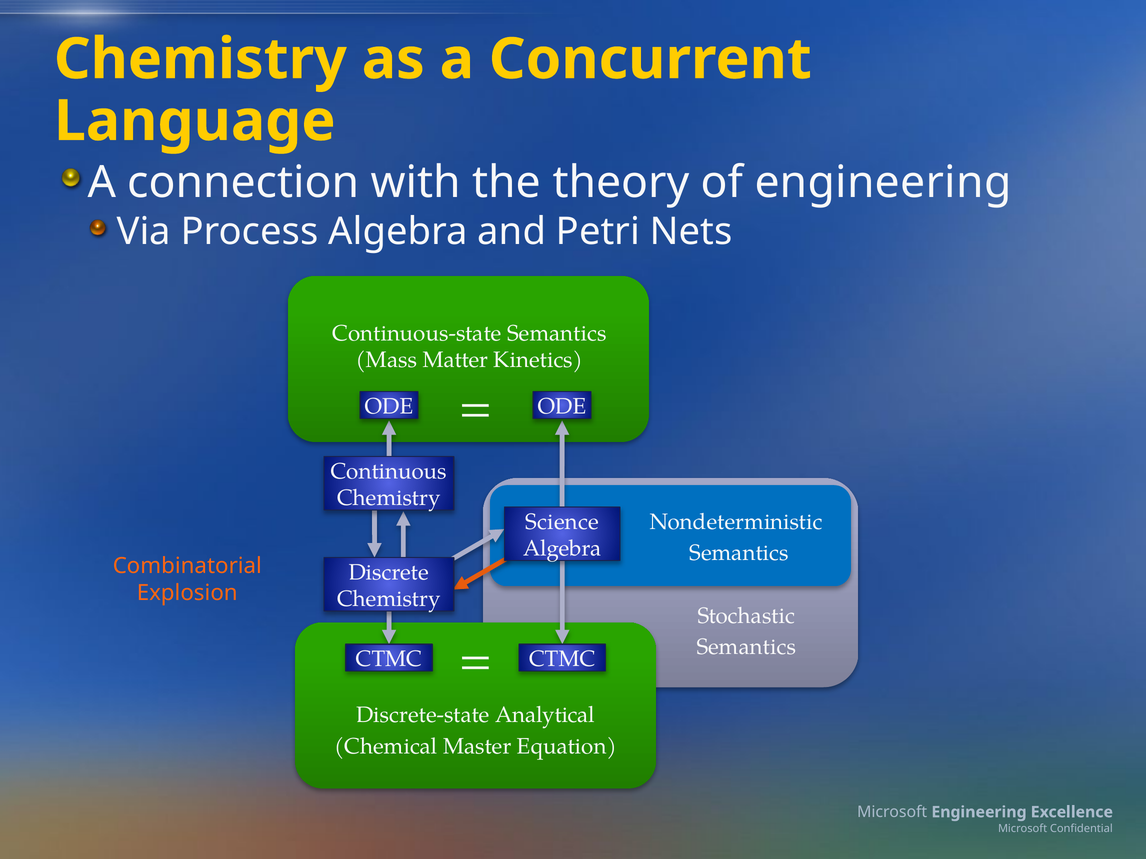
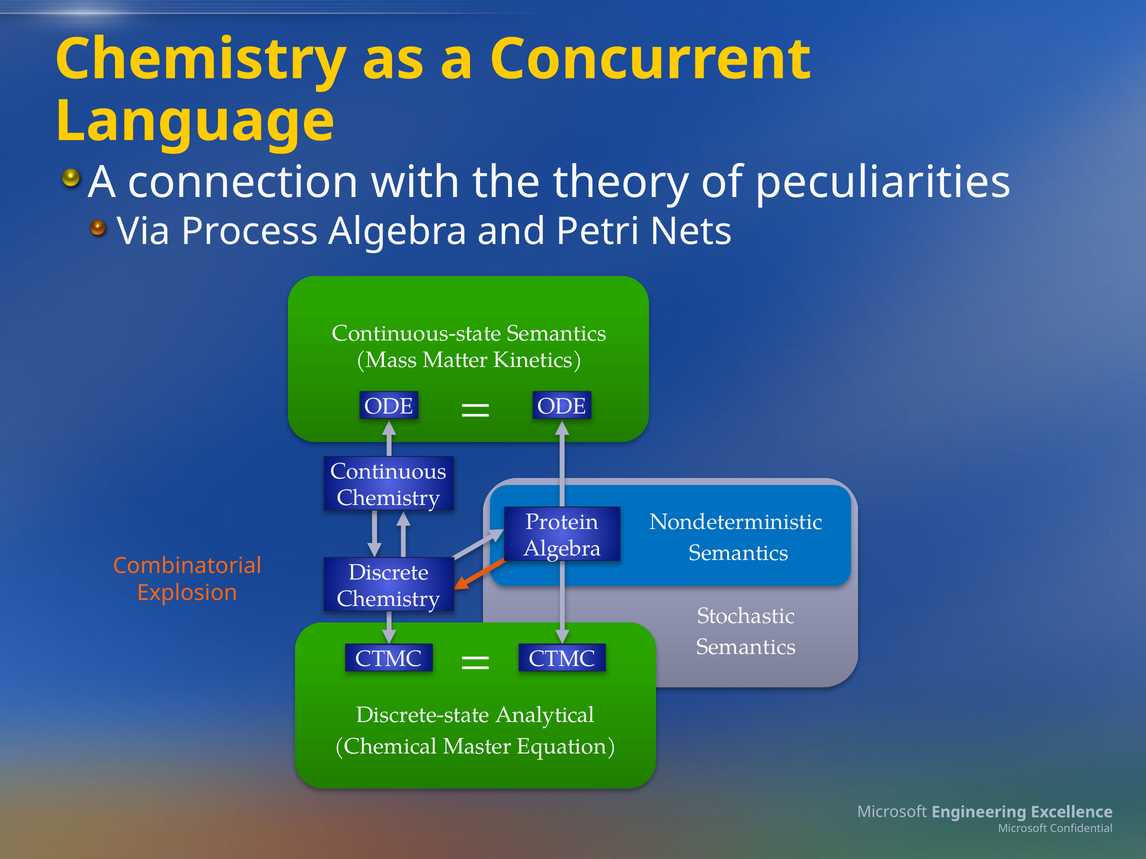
of engineering: engineering -> peculiarities
Science: Science -> Protein
